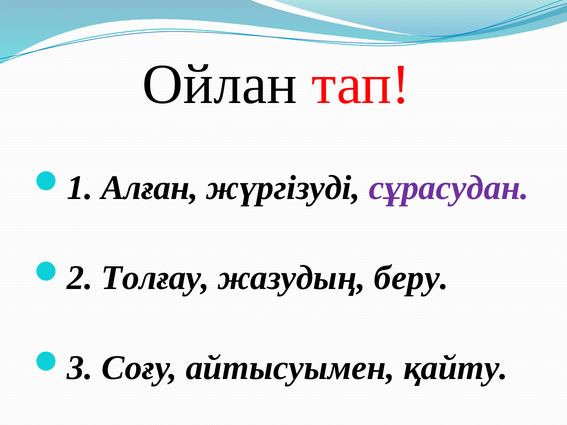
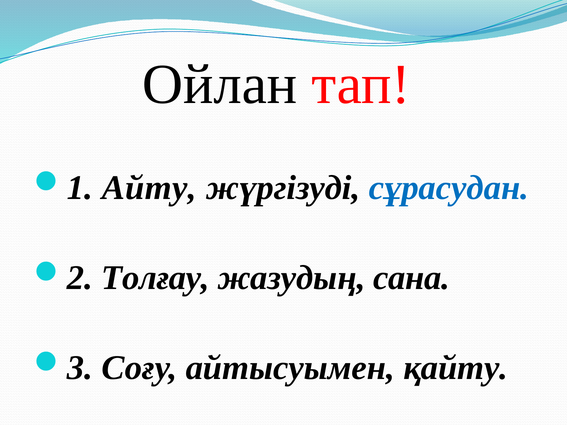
Алған: Алған -> Айту
сұрасудан colour: purple -> blue
беру: беру -> сана
